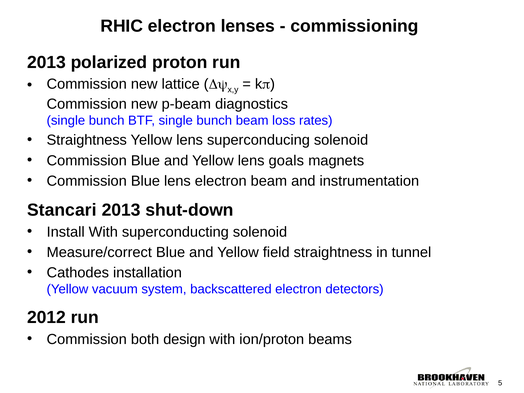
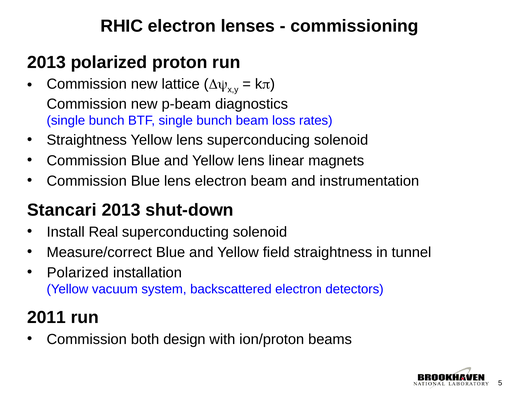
goals: goals -> linear
Install With: With -> Real
Cathodes at (78, 273): Cathodes -> Polarized
2012: 2012 -> 2011
